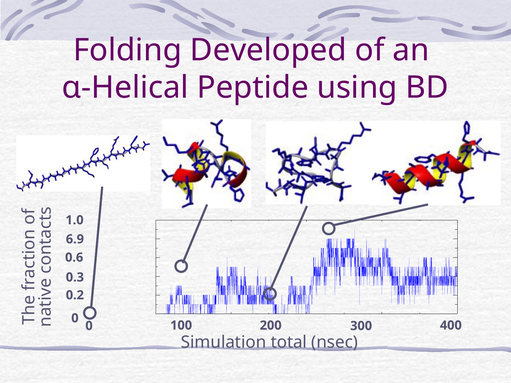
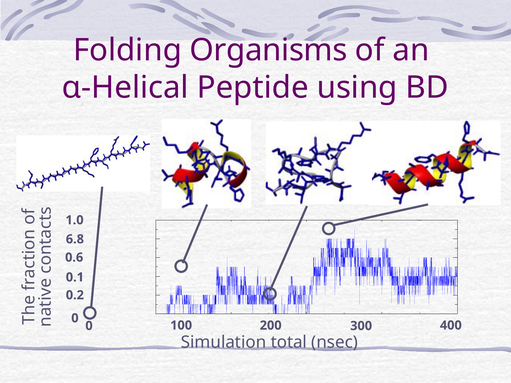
Developed: Developed -> Organisms
6.9: 6.9 -> 6.8
0.3: 0.3 -> 0.1
